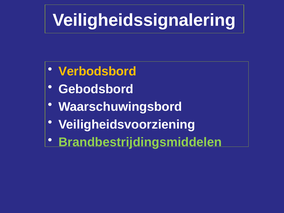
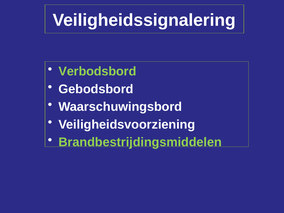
Verbodsbord colour: yellow -> light green
